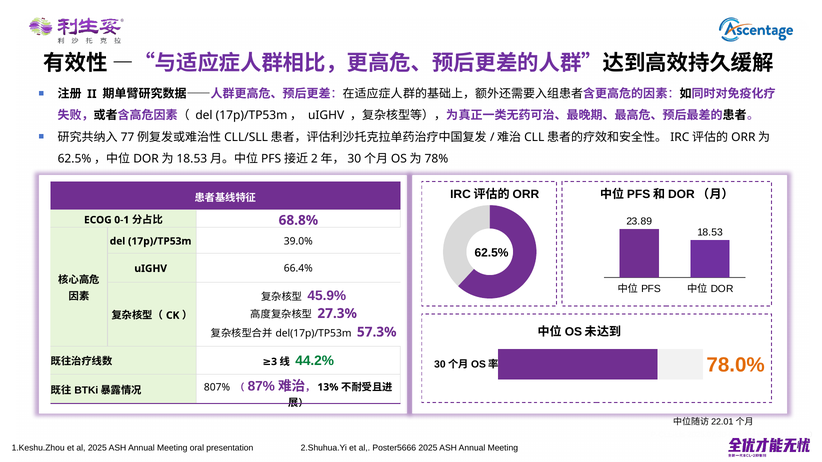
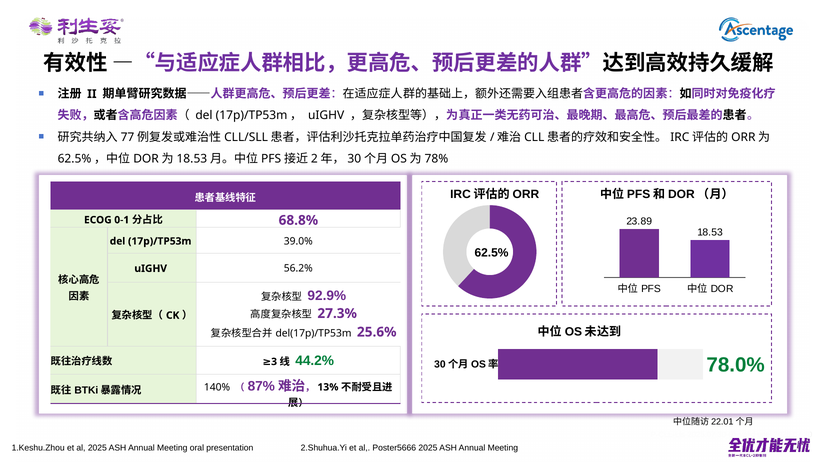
66.4%: 66.4% -> 56.2%
45.9%: 45.9% -> 92.9%
57.3%: 57.3% -> 25.6%
78.0% colour: orange -> green
807%: 807% -> 140%
